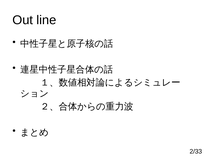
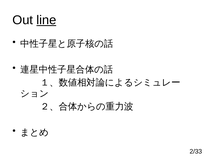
line underline: none -> present
